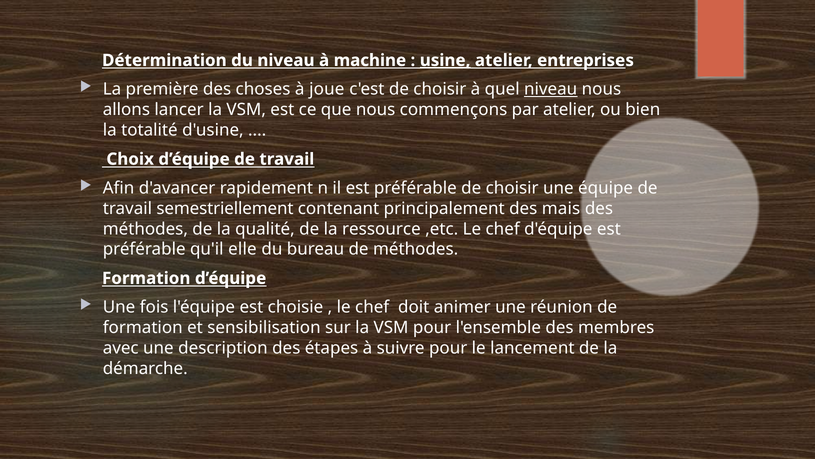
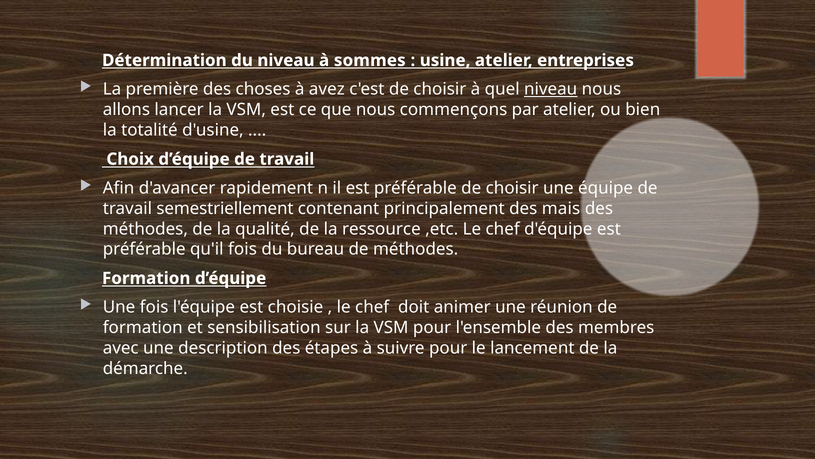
machine: machine -> sommes
usine underline: present -> none
joue: joue -> avez
qu'il elle: elle -> fois
